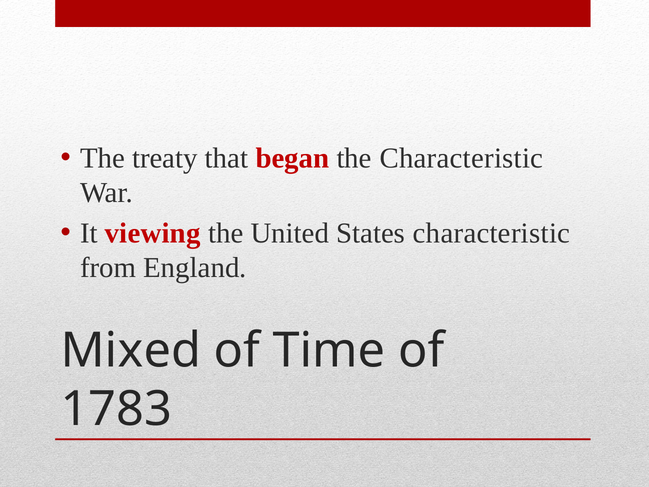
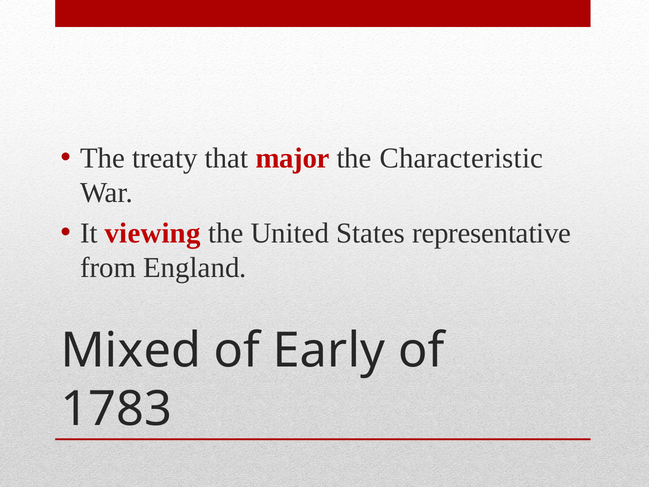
began: began -> major
States characteristic: characteristic -> representative
Time: Time -> Early
